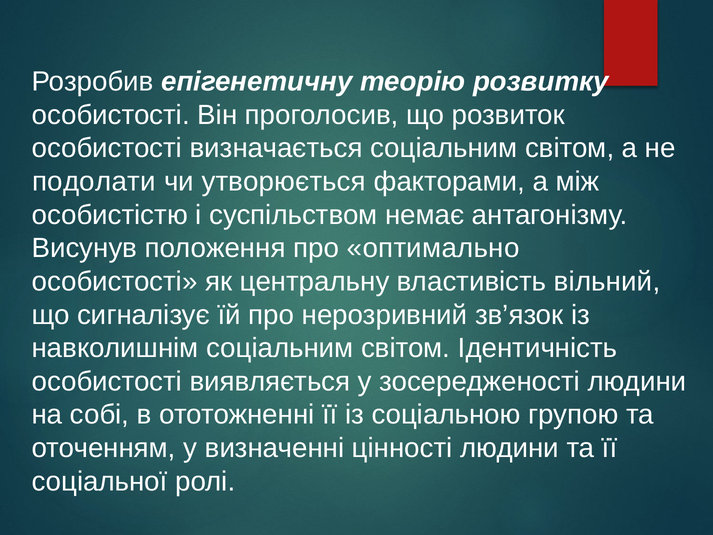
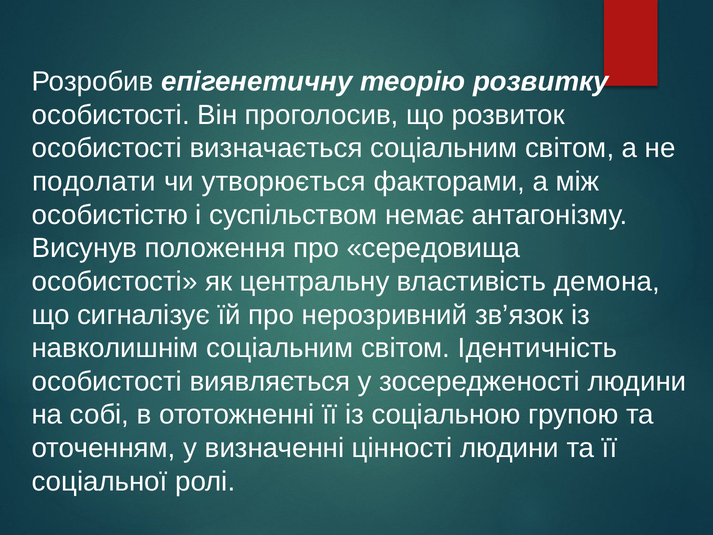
оптимально: оптимально -> середовища
вільний: вільний -> демона
